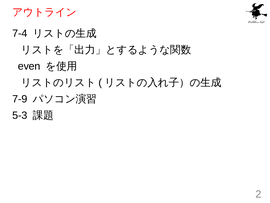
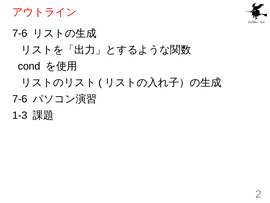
7-4 at (20, 33): 7-4 -> 7-6
even: even -> cond
7-9 at (20, 99): 7-9 -> 7-6
5-3: 5-3 -> 1-3
